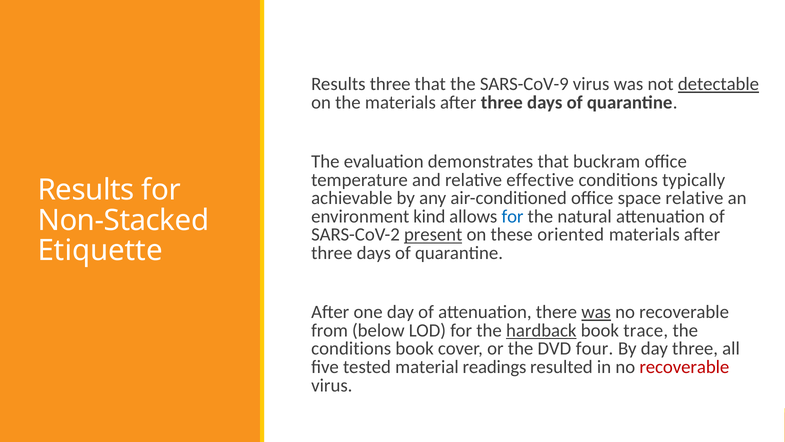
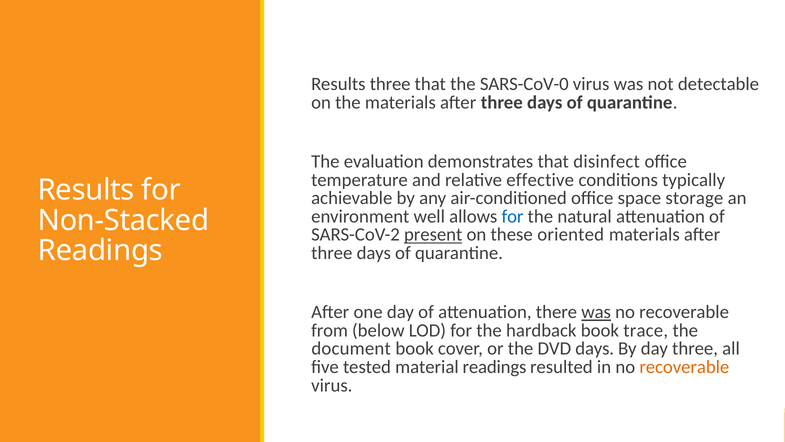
SARS-CoV-9: SARS-CoV-9 -> SARS-CoV-0
detectable underline: present -> none
buckram: buckram -> disinfect
space relative: relative -> storage
kind: kind -> well
Etiquette at (100, 250): Etiquette -> Readings
hardback underline: present -> none
conditions at (351, 348): conditions -> document
DVD four: four -> days
recoverable at (684, 367) colour: red -> orange
